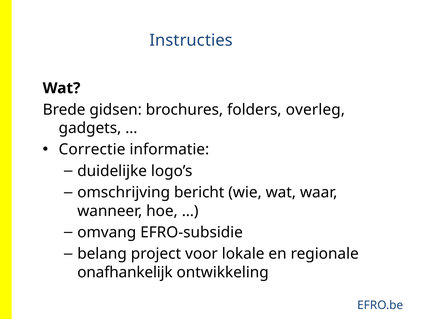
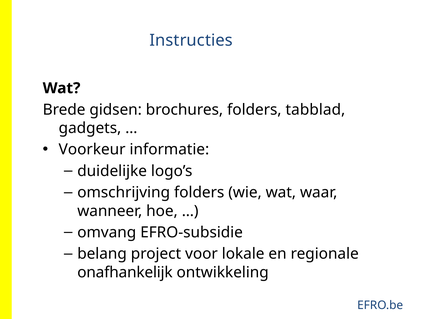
overleg: overleg -> tabblad
Correctie: Correctie -> Voorkeur
omschrijving bericht: bericht -> folders
